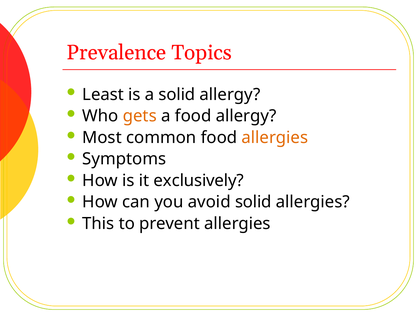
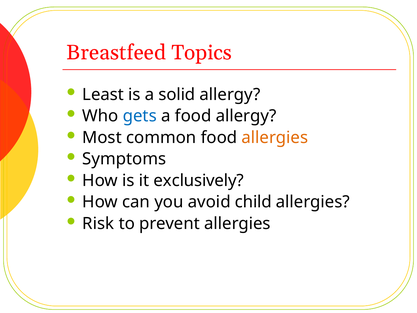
Prevalence: Prevalence -> Breastfeed
gets colour: orange -> blue
avoid solid: solid -> child
This: This -> Risk
